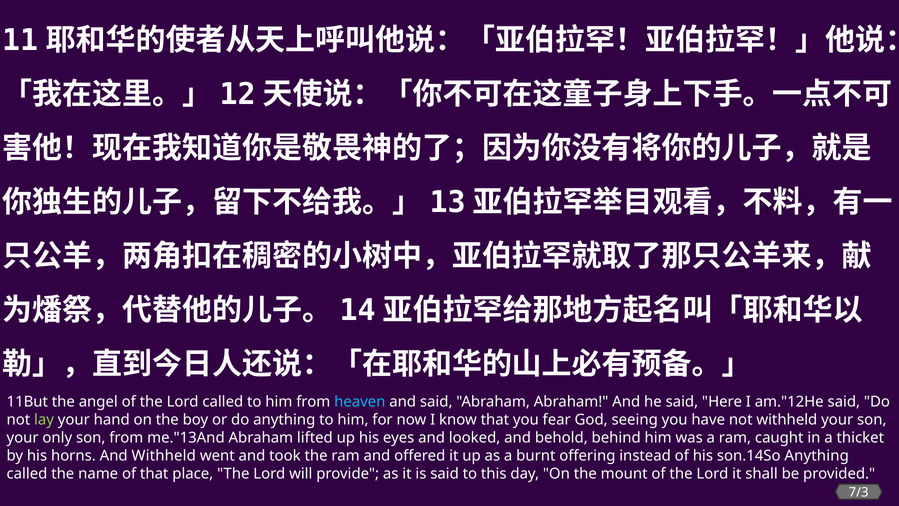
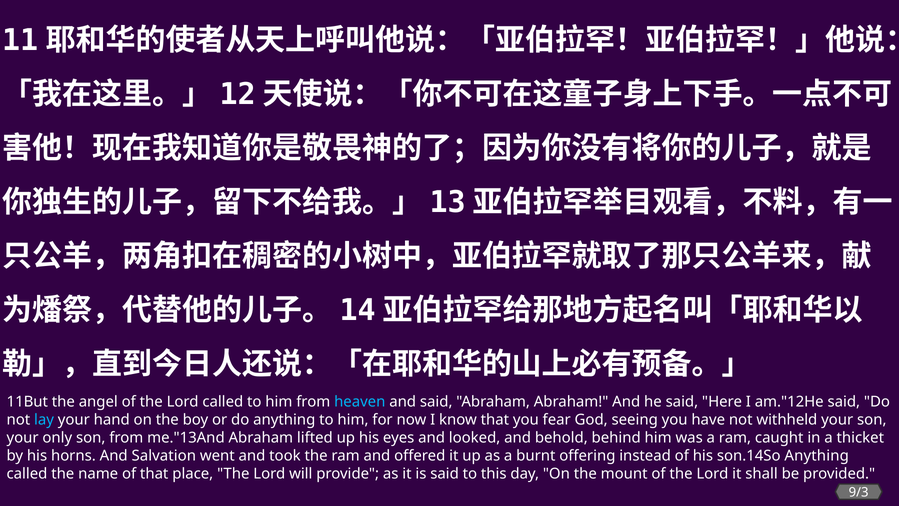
lay colour: light green -> light blue
And Withheld: Withheld -> Salvation
7/3: 7/3 -> 9/3
